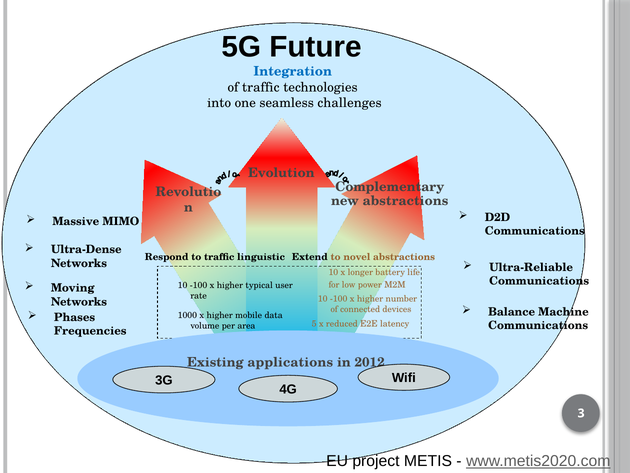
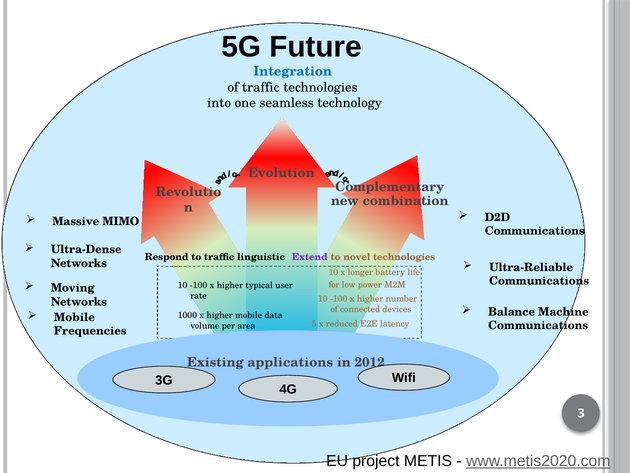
challenges: challenges -> technology
abstractions at (406, 201): abstractions -> combination
Extend colour: black -> purple
novel abstractions: abstractions -> technologies
Phases at (75, 317): Phases -> Mobile
